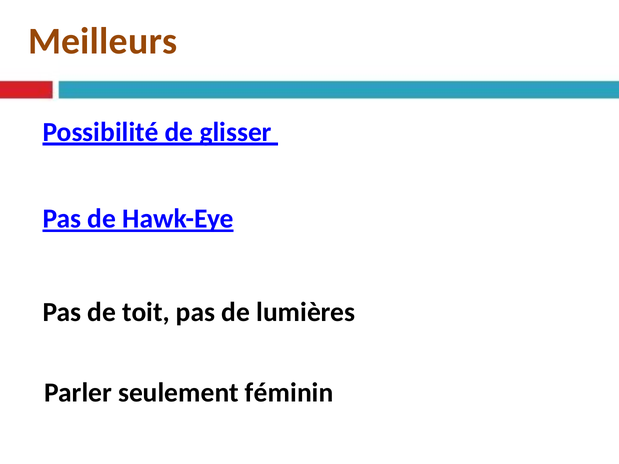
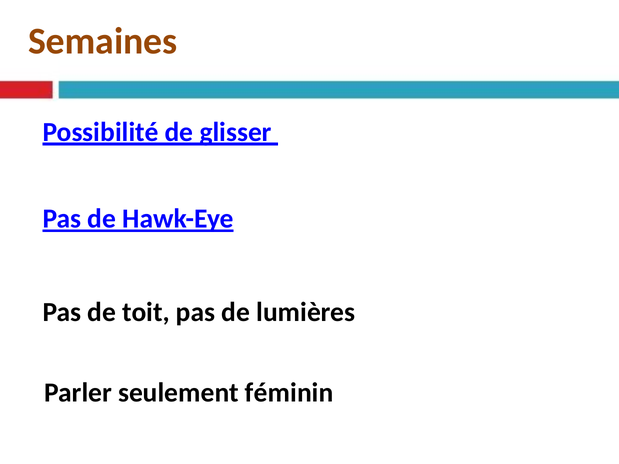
Meilleurs: Meilleurs -> Semaines
